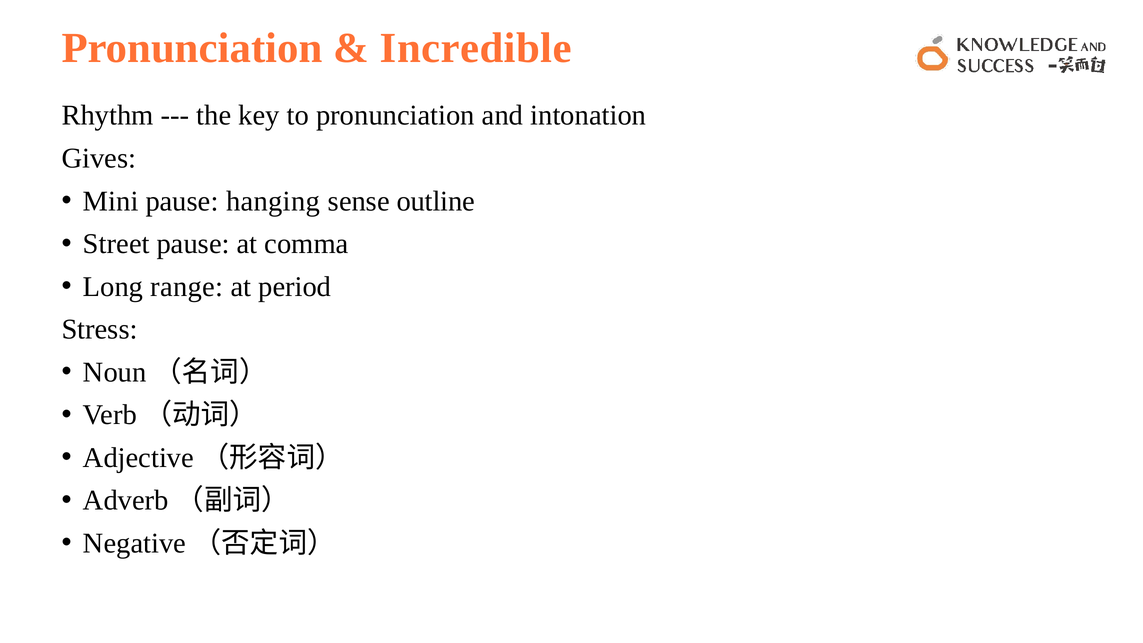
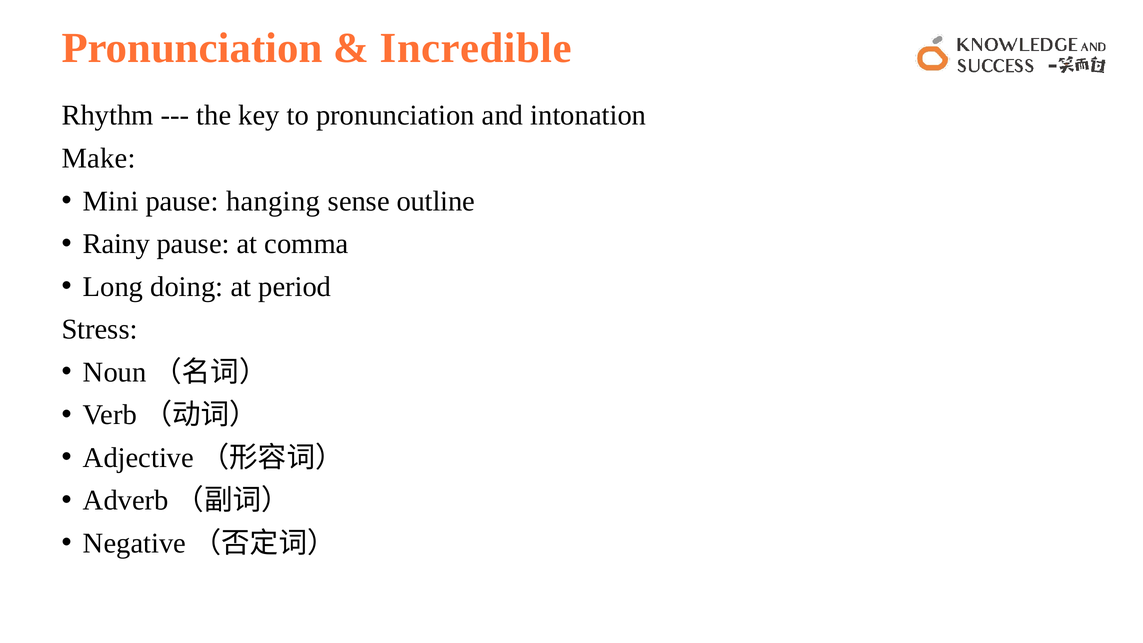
Gives: Gives -> Make
Street: Street -> Rainy
range: range -> doing
